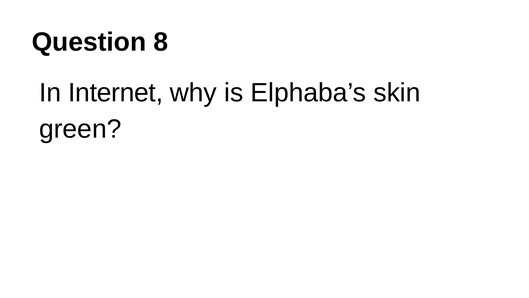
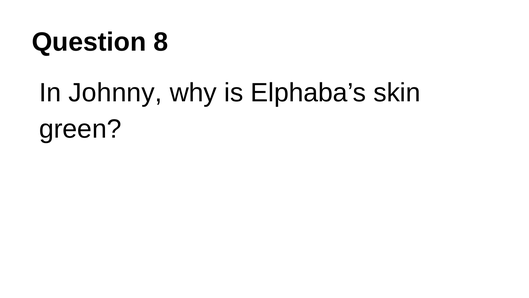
Internet: Internet -> Johnny
